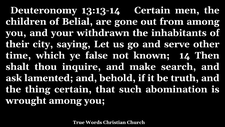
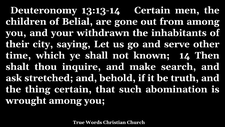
false: false -> shall
lamented: lamented -> stretched
